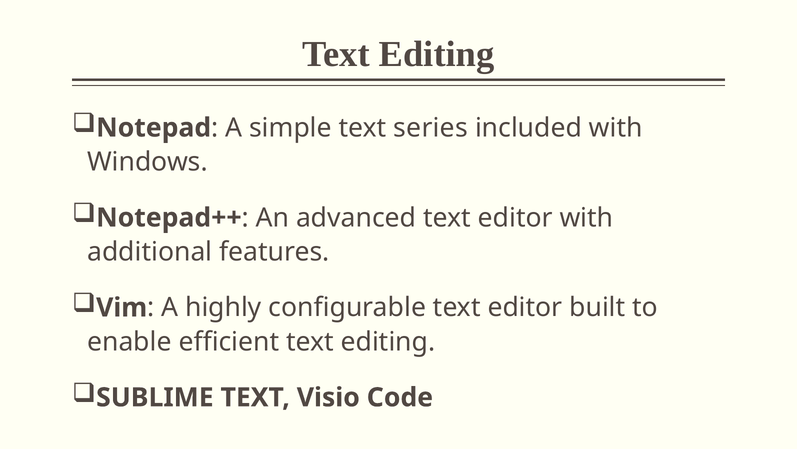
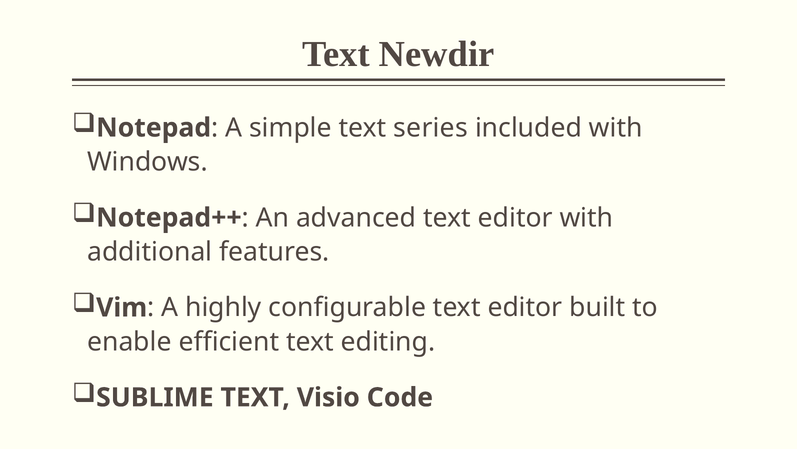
Editing at (437, 54): Editing -> Newdir
